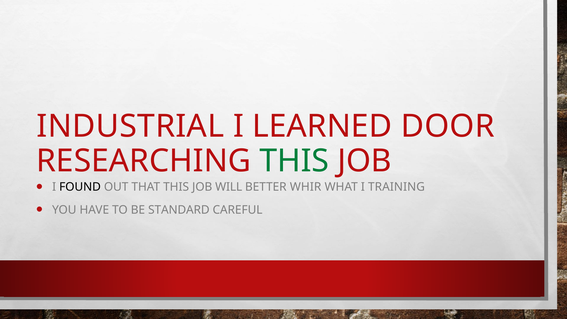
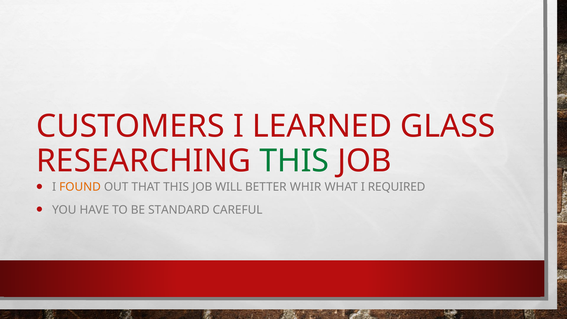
INDUSTRIAL: INDUSTRIAL -> CUSTOMERS
DOOR: DOOR -> GLASS
FOUND colour: black -> orange
TRAINING: TRAINING -> REQUIRED
